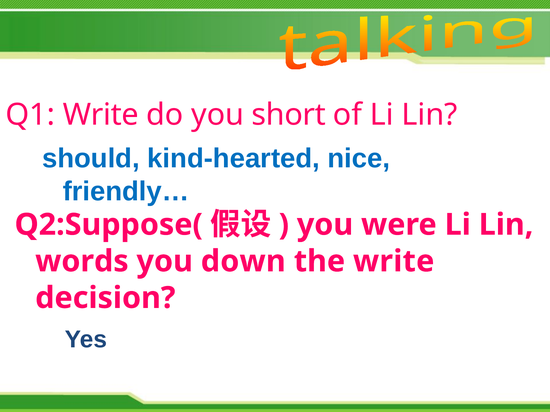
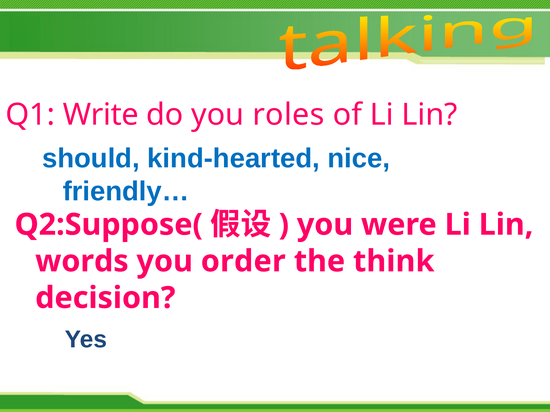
short: short -> roles
down: down -> order
the write: write -> think
